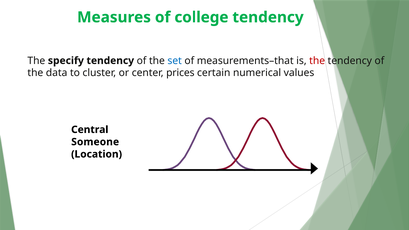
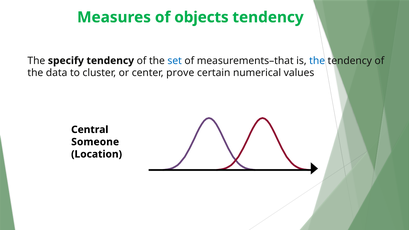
college: college -> objects
the at (317, 61) colour: red -> blue
prices: prices -> prove
